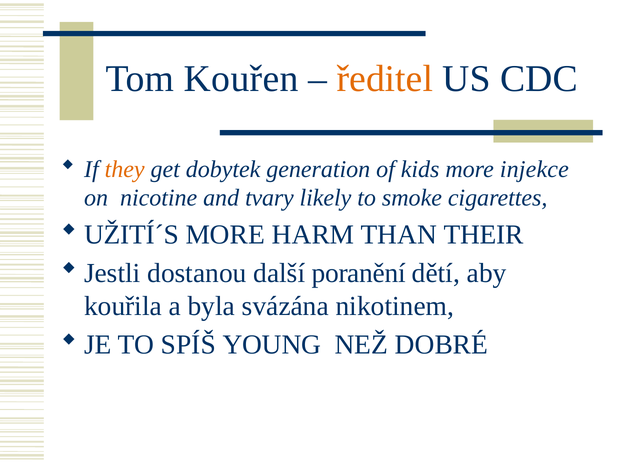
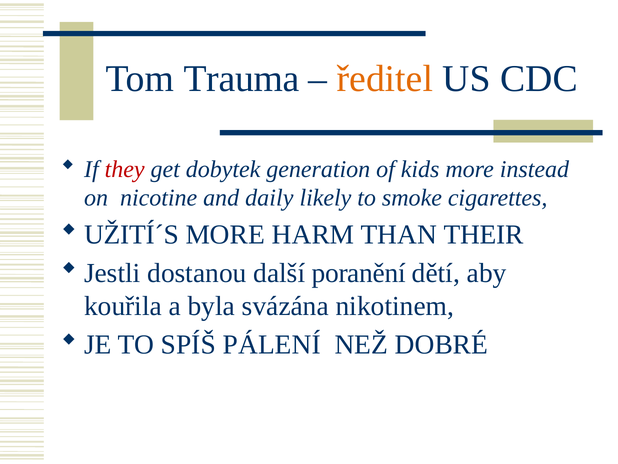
Kouřen: Kouřen -> Trauma
they colour: orange -> red
injekce: injekce -> instead
tvary: tvary -> daily
YOUNG: YOUNG -> PÁLENÍ
